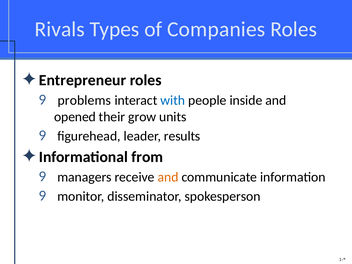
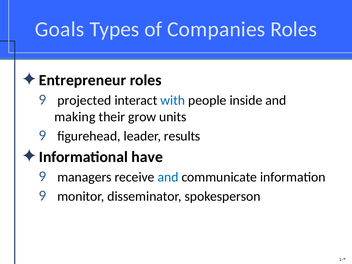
Rivals: Rivals -> Goals
problems: problems -> projected
opened: opened -> making
from: from -> have
and at (168, 177) colour: orange -> blue
